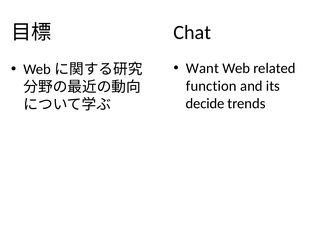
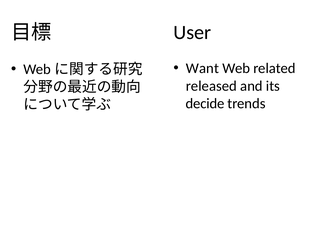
Chat: Chat -> User
function: function -> released
